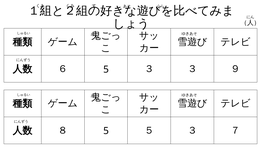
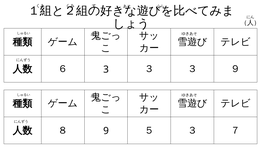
６ 5: 5 -> 3
８ 5: 5 -> 9
